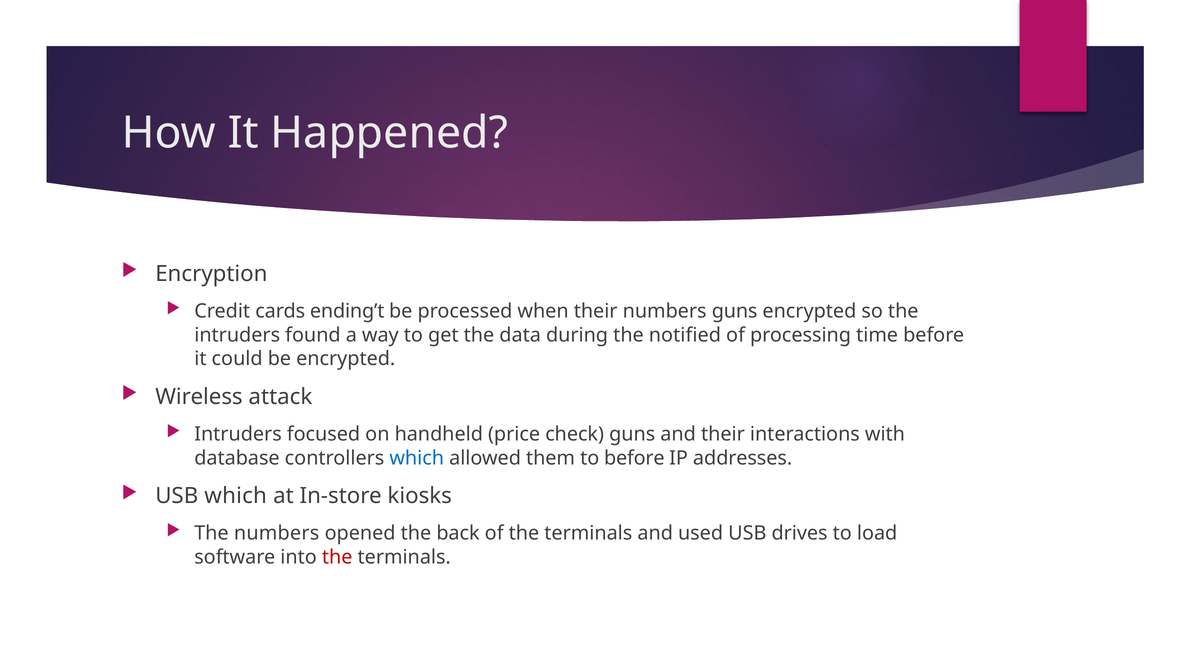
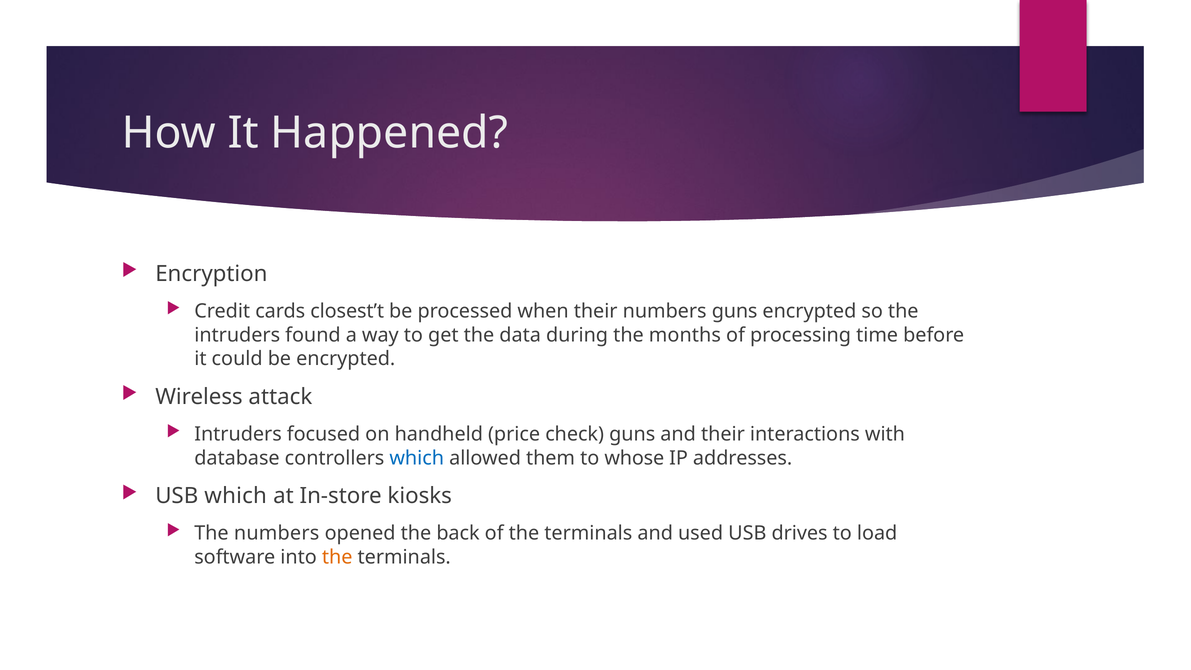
ending’t: ending’t -> closest’t
notified: notified -> months
to before: before -> whose
the at (337, 557) colour: red -> orange
